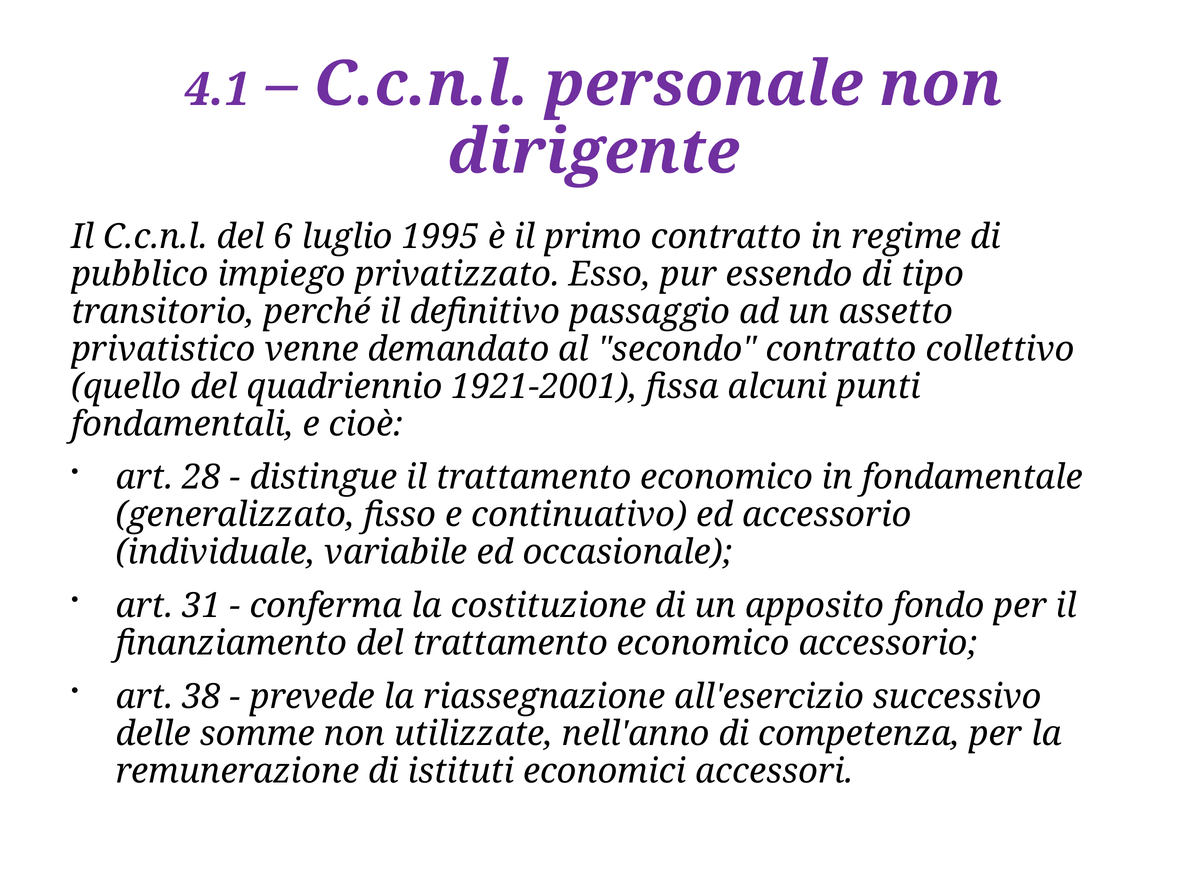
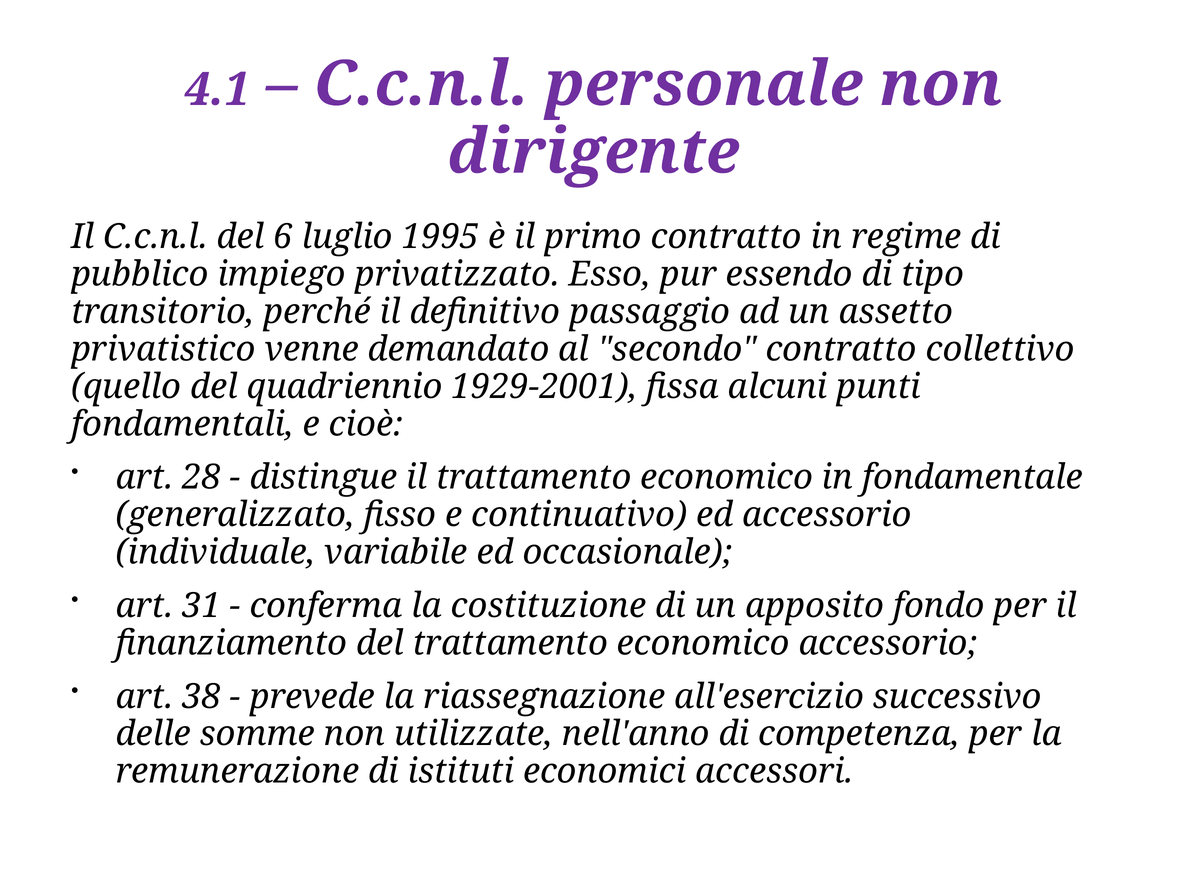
1921-2001: 1921-2001 -> 1929-2001
